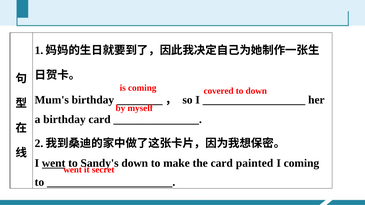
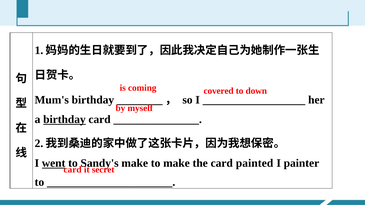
birthday at (64, 120) underline: none -> present
down at (135, 163): down -> make
I coming: coming -> painter
went at (73, 170): went -> card
